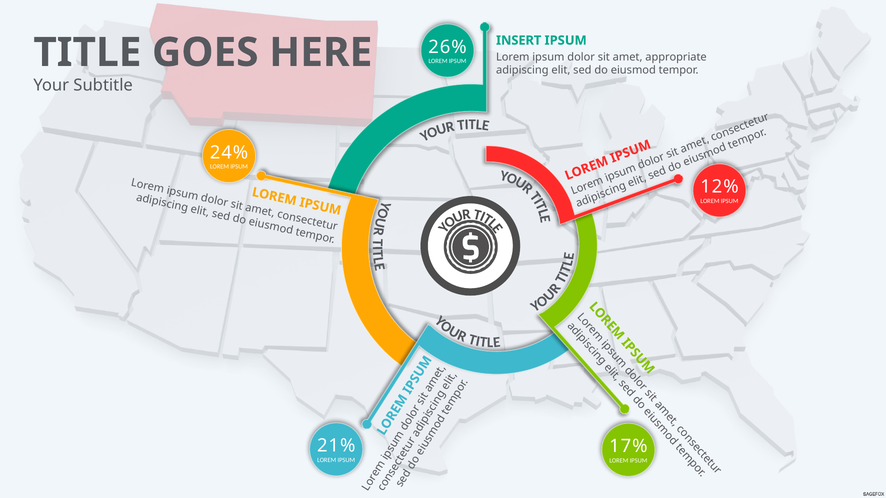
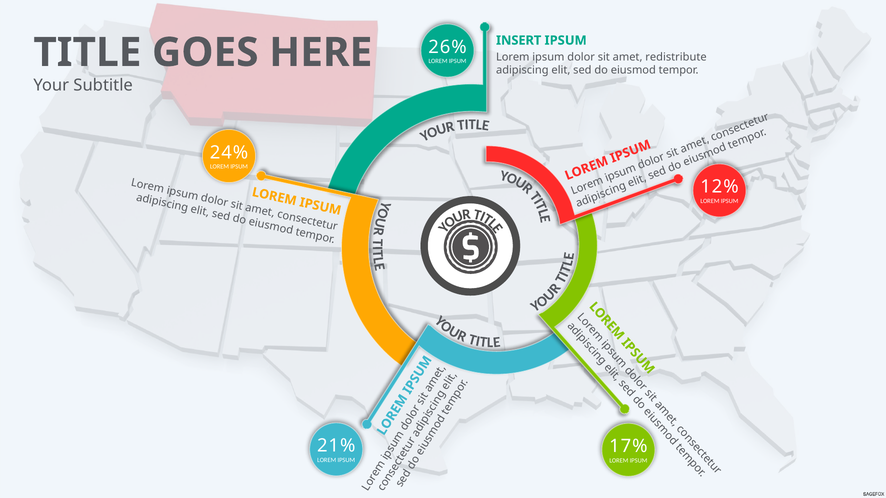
appropriate: appropriate -> redistribute
